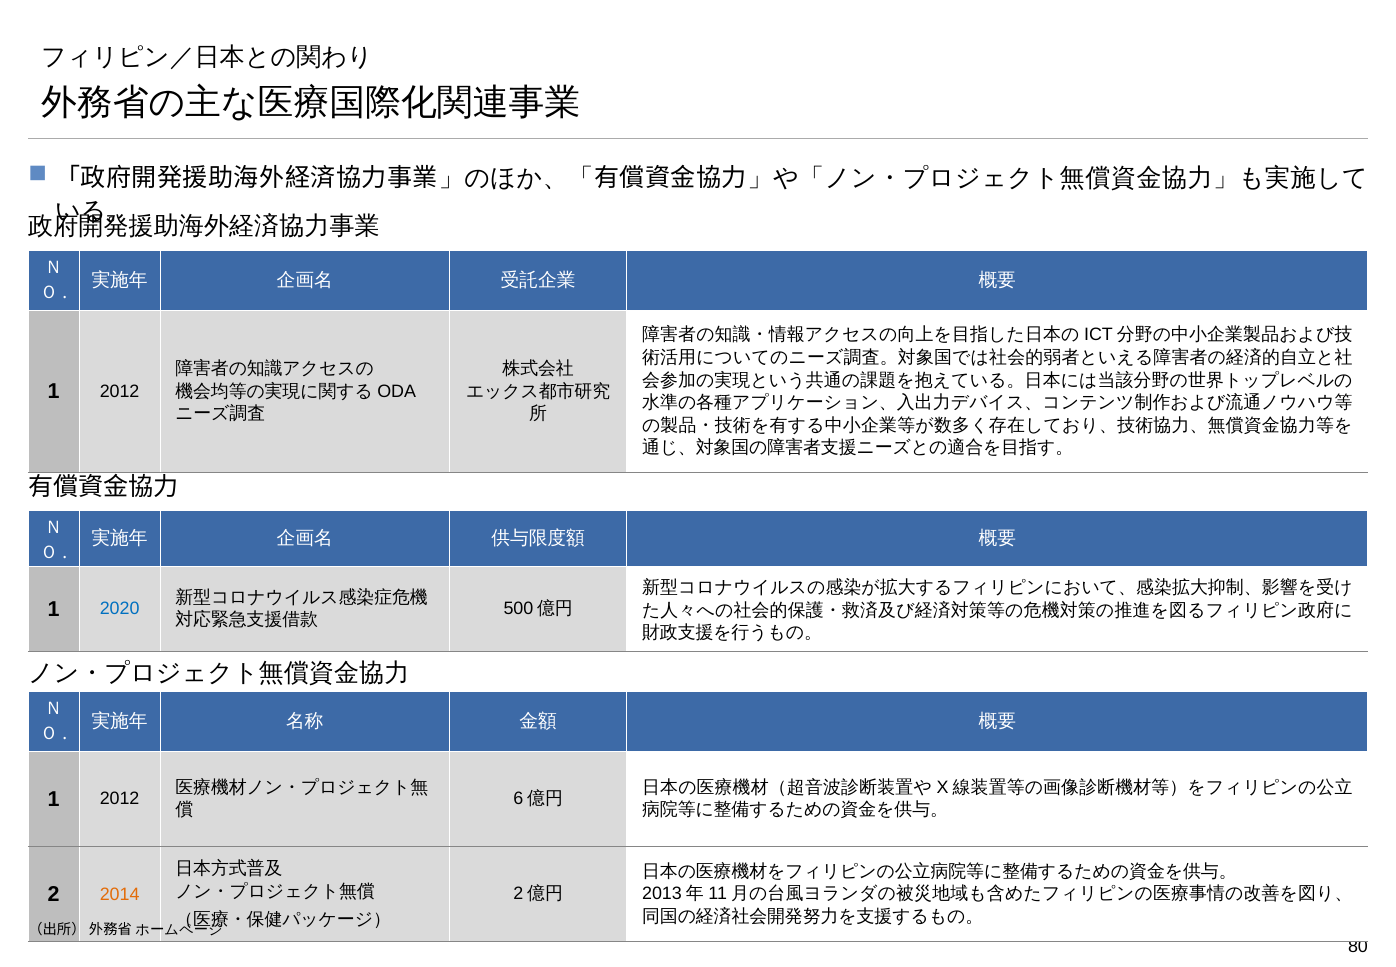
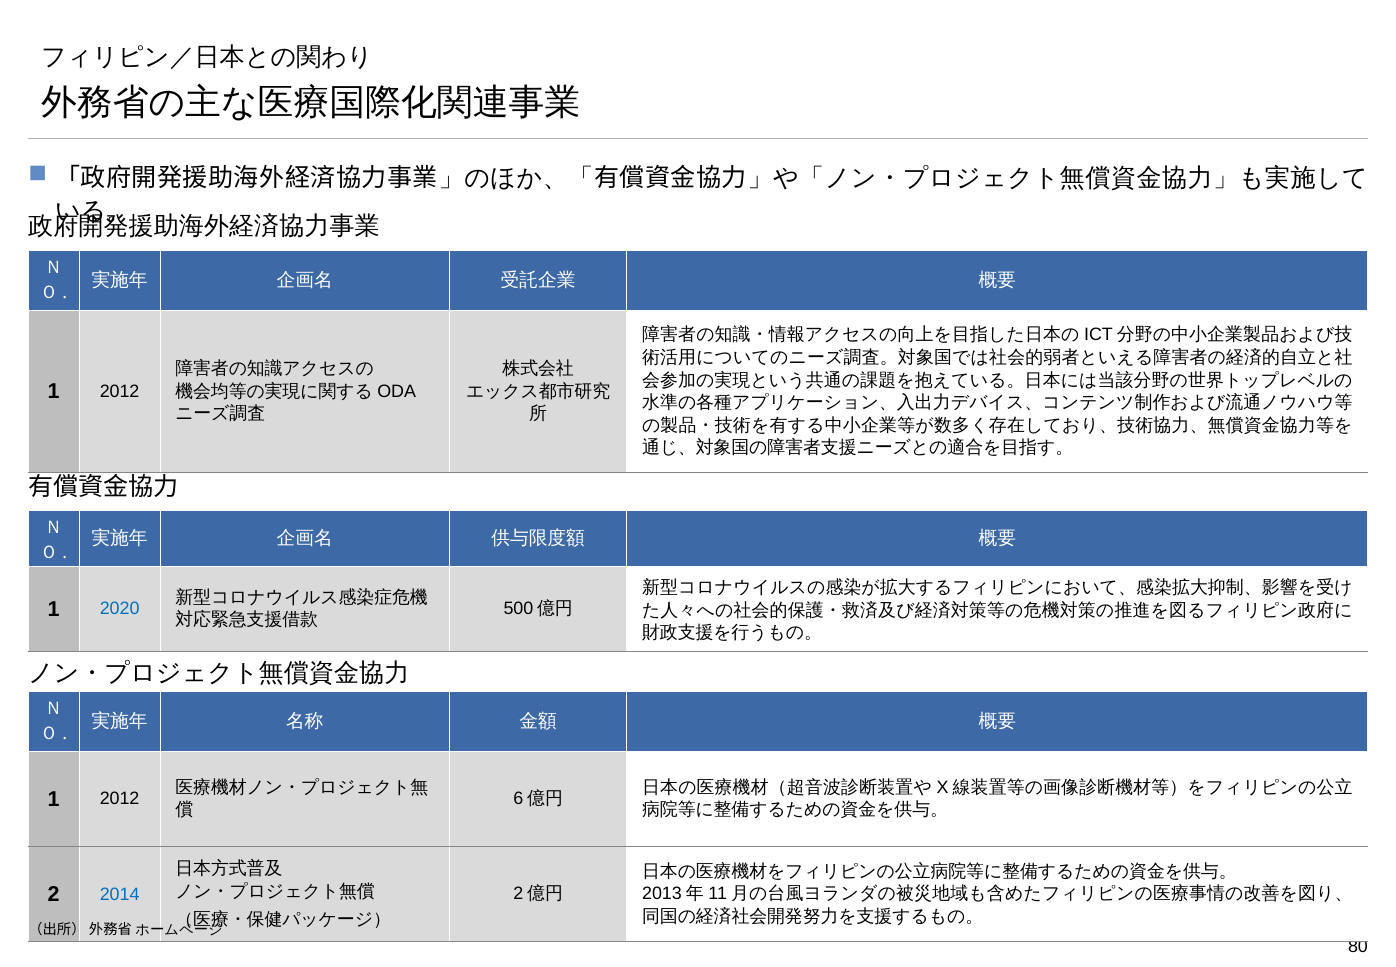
2014 colour: orange -> blue
